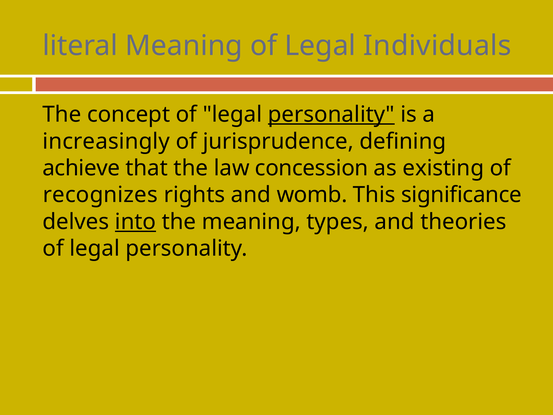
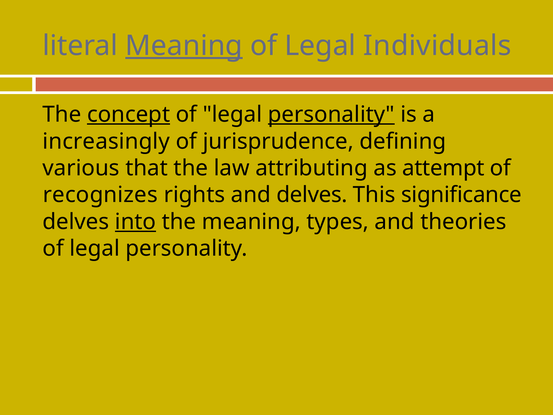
Meaning at (184, 46) underline: none -> present
concept underline: none -> present
achieve: achieve -> various
concession: concession -> attributing
existing: existing -> attempt
and womb: womb -> delves
